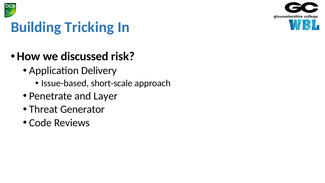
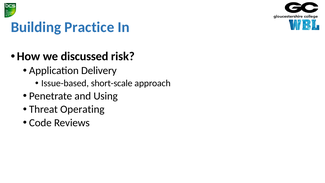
Tricking: Tricking -> Practice
Layer: Layer -> Using
Generator: Generator -> Operating
